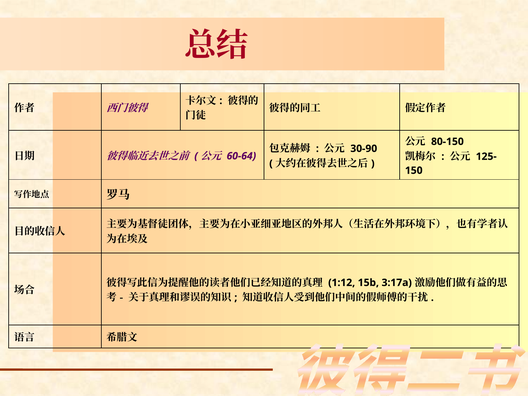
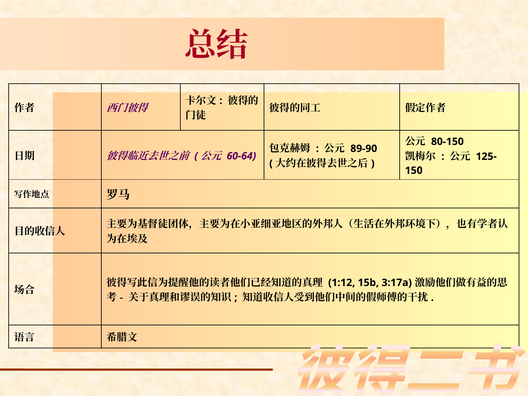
30-90: 30-90 -> 89-90
